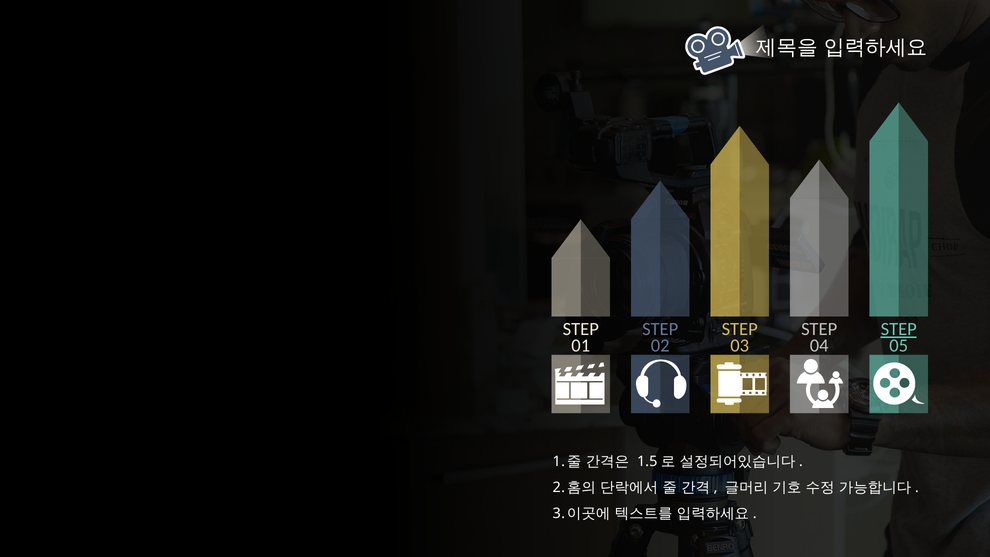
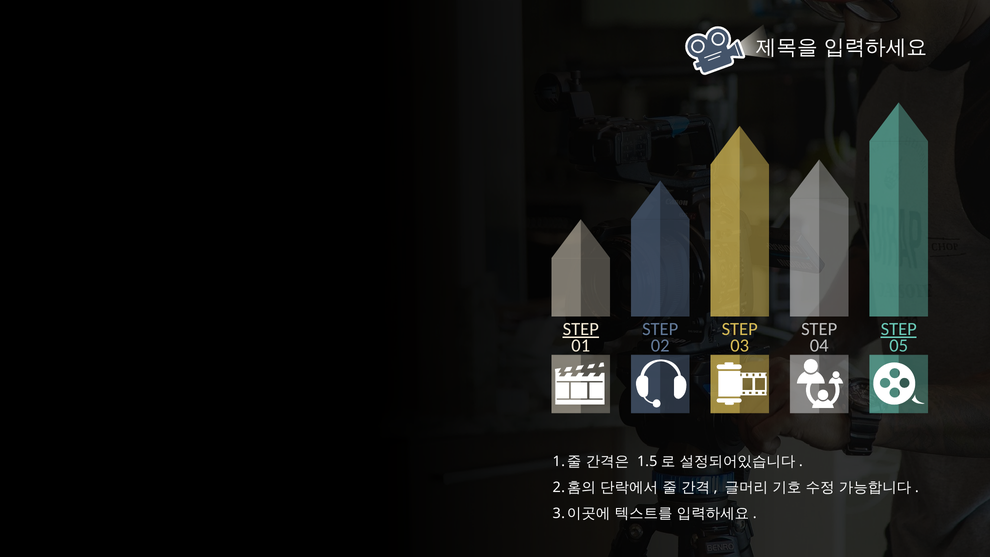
STEP at (581, 329) underline: none -> present
